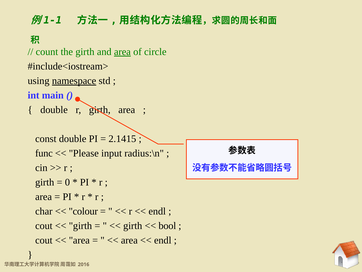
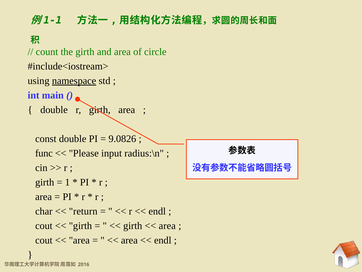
area at (122, 52) underline: present -> none
2.1415: 2.1415 -> 9.0826
0: 0 -> 1
colour: colour -> return
bool at (167, 225): bool -> area
